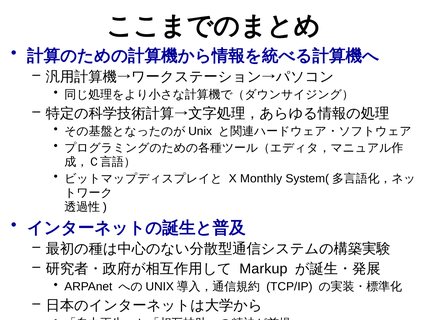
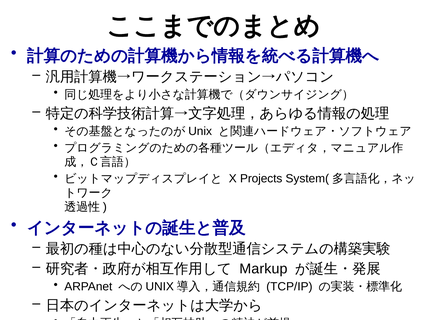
Monthly: Monthly -> Projects
